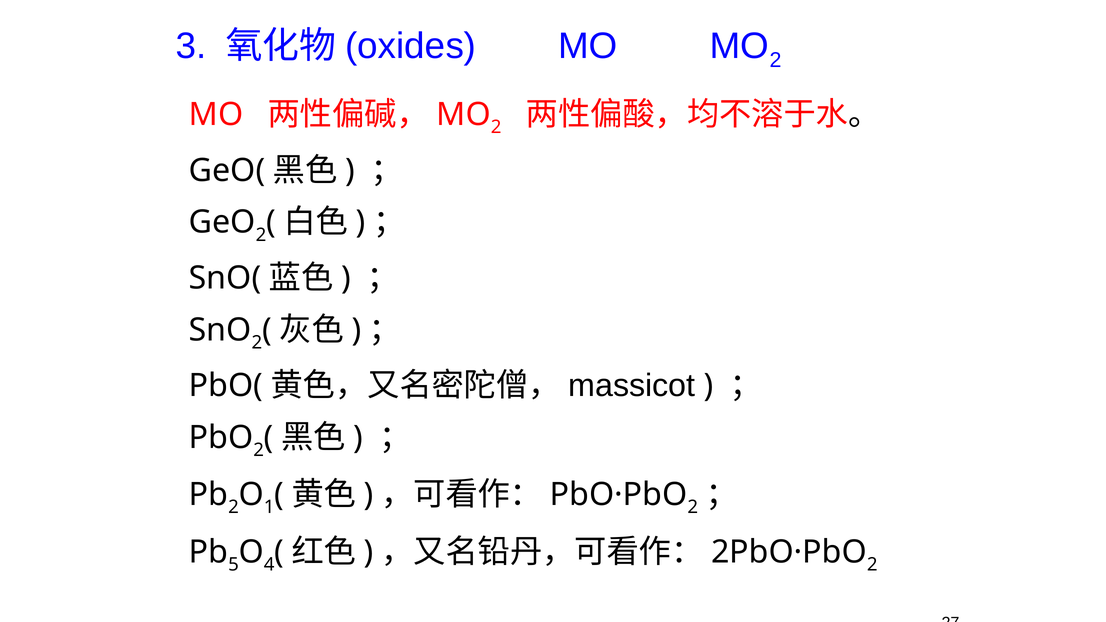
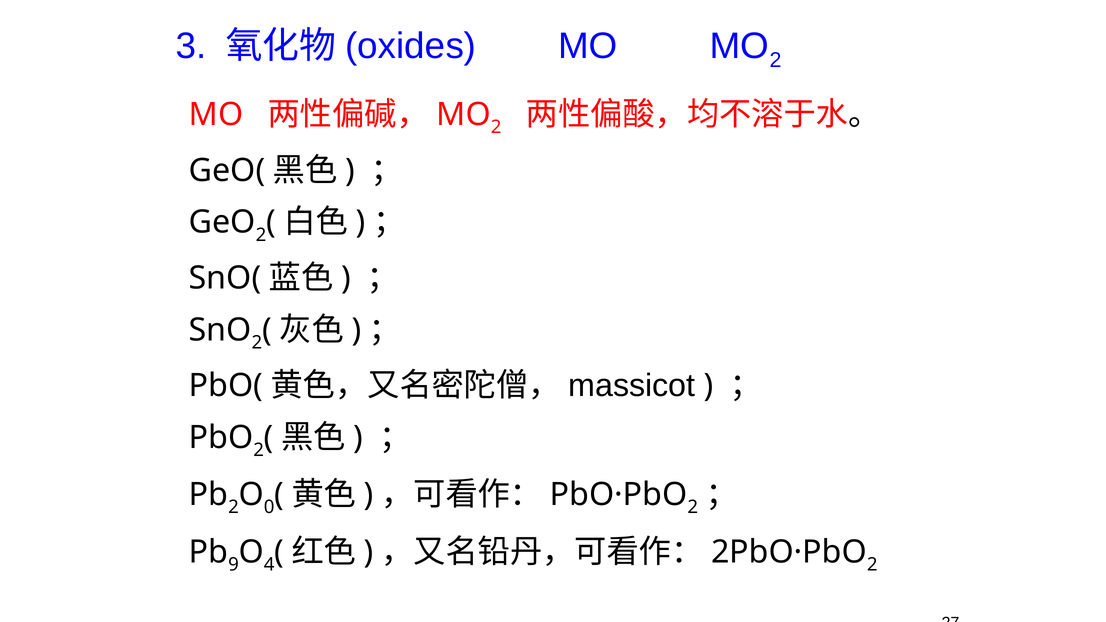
1: 1 -> 0
5: 5 -> 9
